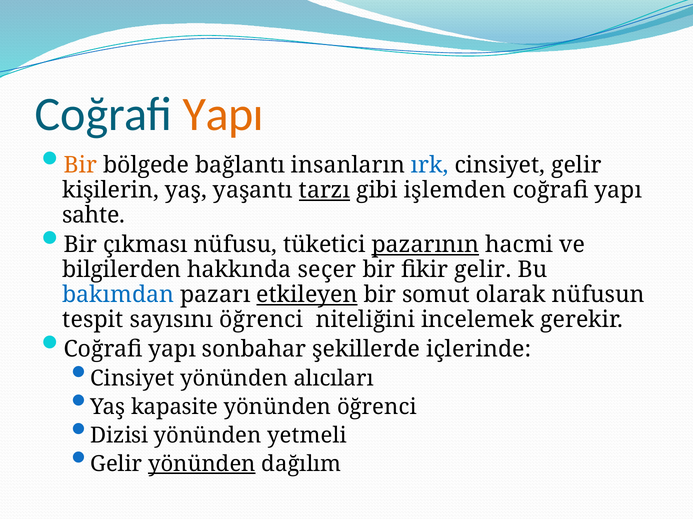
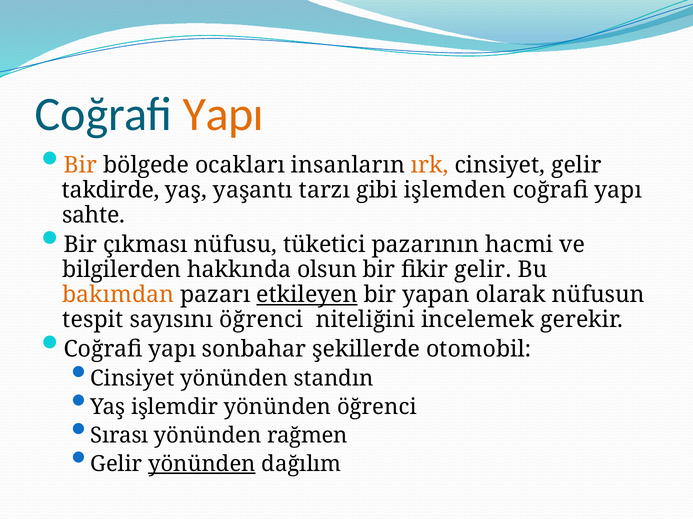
bağlantı: bağlantı -> ocakları
ırk colour: blue -> orange
kişilerin: kişilerin -> takdirde
tarzı underline: present -> none
pazarının underline: present -> none
seçer: seçer -> olsun
bakımdan colour: blue -> orange
somut: somut -> yapan
içlerinde: içlerinde -> otomobil
alıcıları: alıcıları -> standın
kapasite: kapasite -> işlemdir
Dizisi: Dizisi -> Sırası
yetmeli: yetmeli -> rağmen
